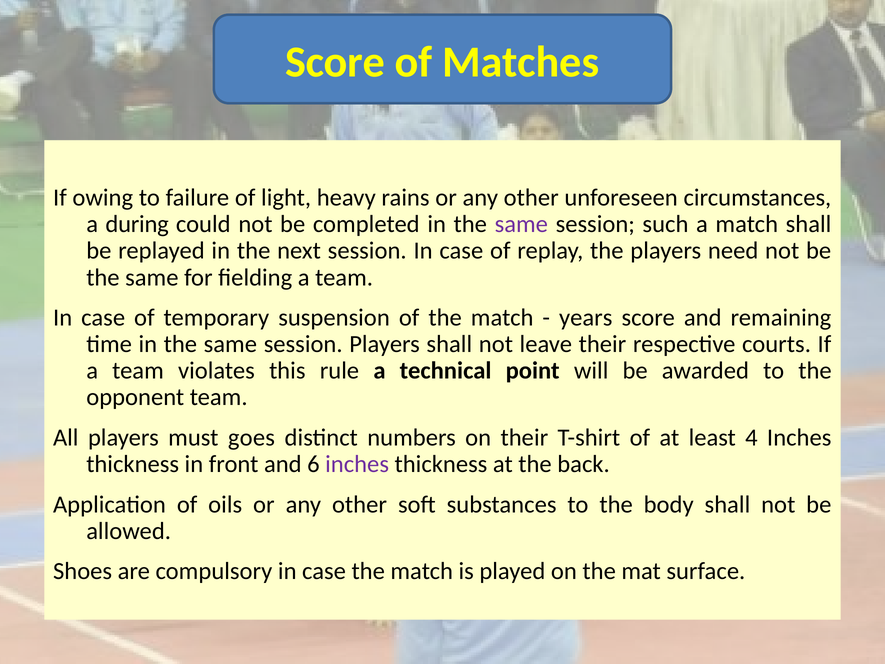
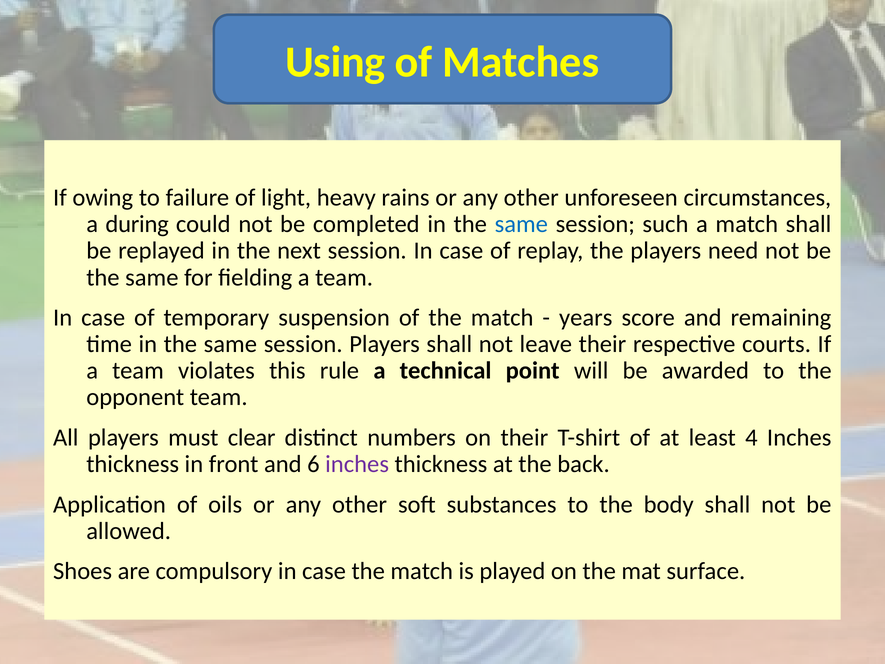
Score at (335, 62): Score -> Using
same at (521, 224) colour: purple -> blue
goes: goes -> clear
